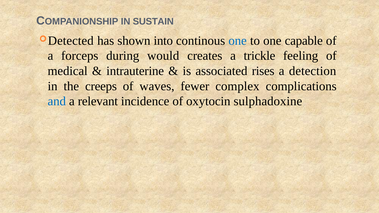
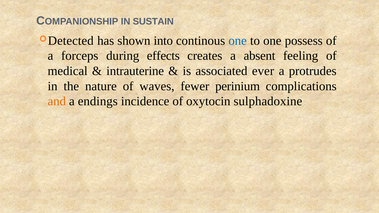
capable: capable -> possess
would: would -> effects
trickle: trickle -> absent
rises: rises -> ever
detection: detection -> protrudes
creeps: creeps -> nature
complex: complex -> perinium
and colour: blue -> orange
relevant: relevant -> endings
